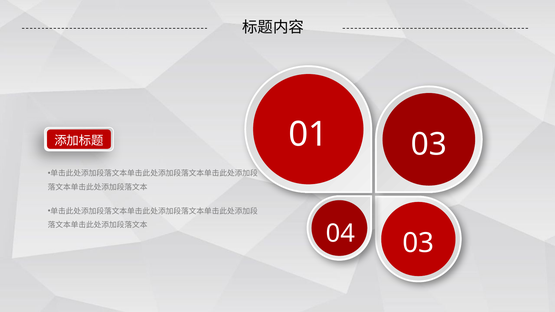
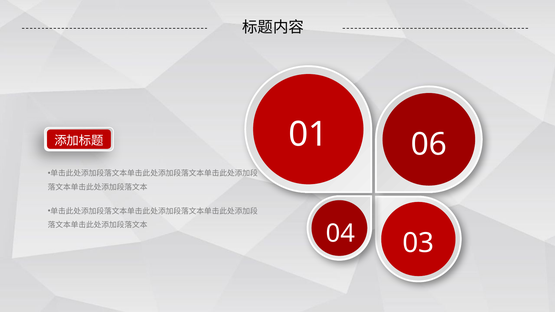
01 03: 03 -> 06
